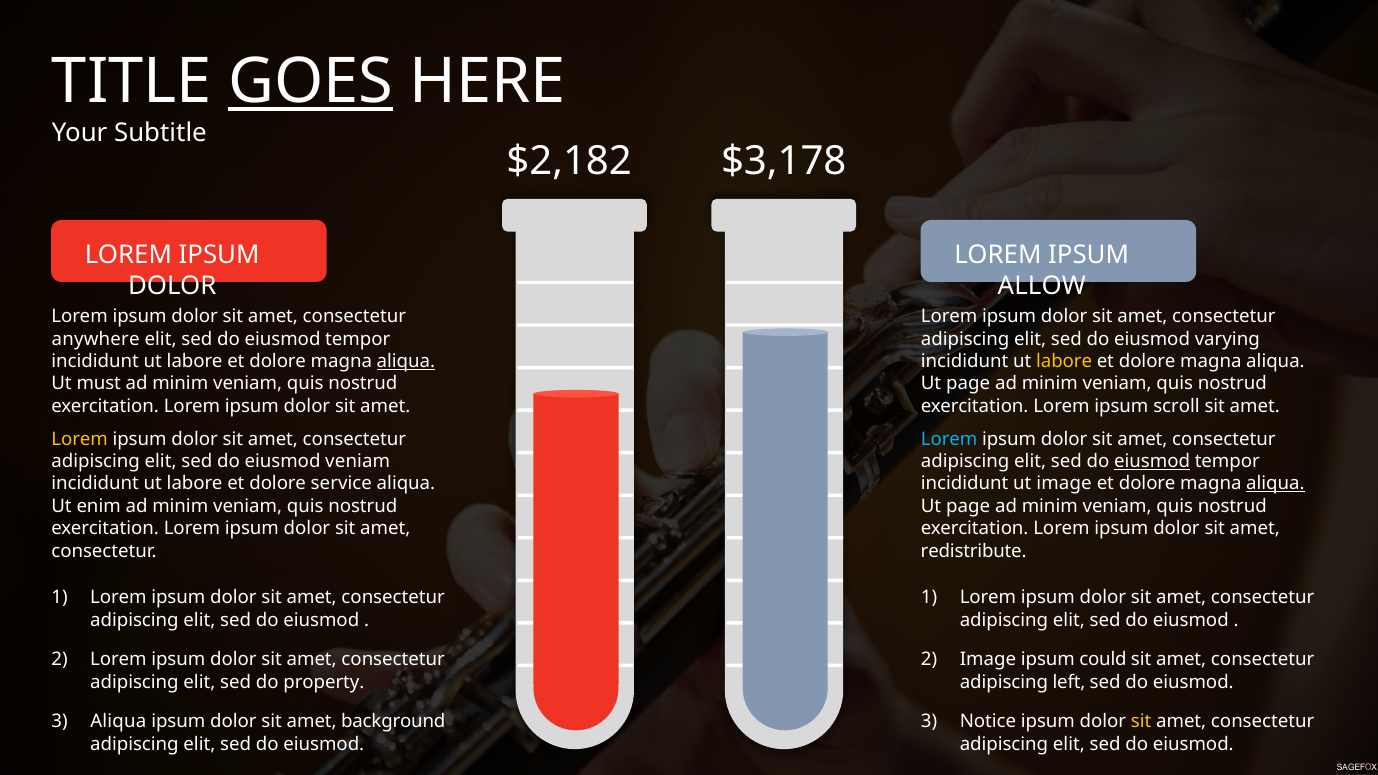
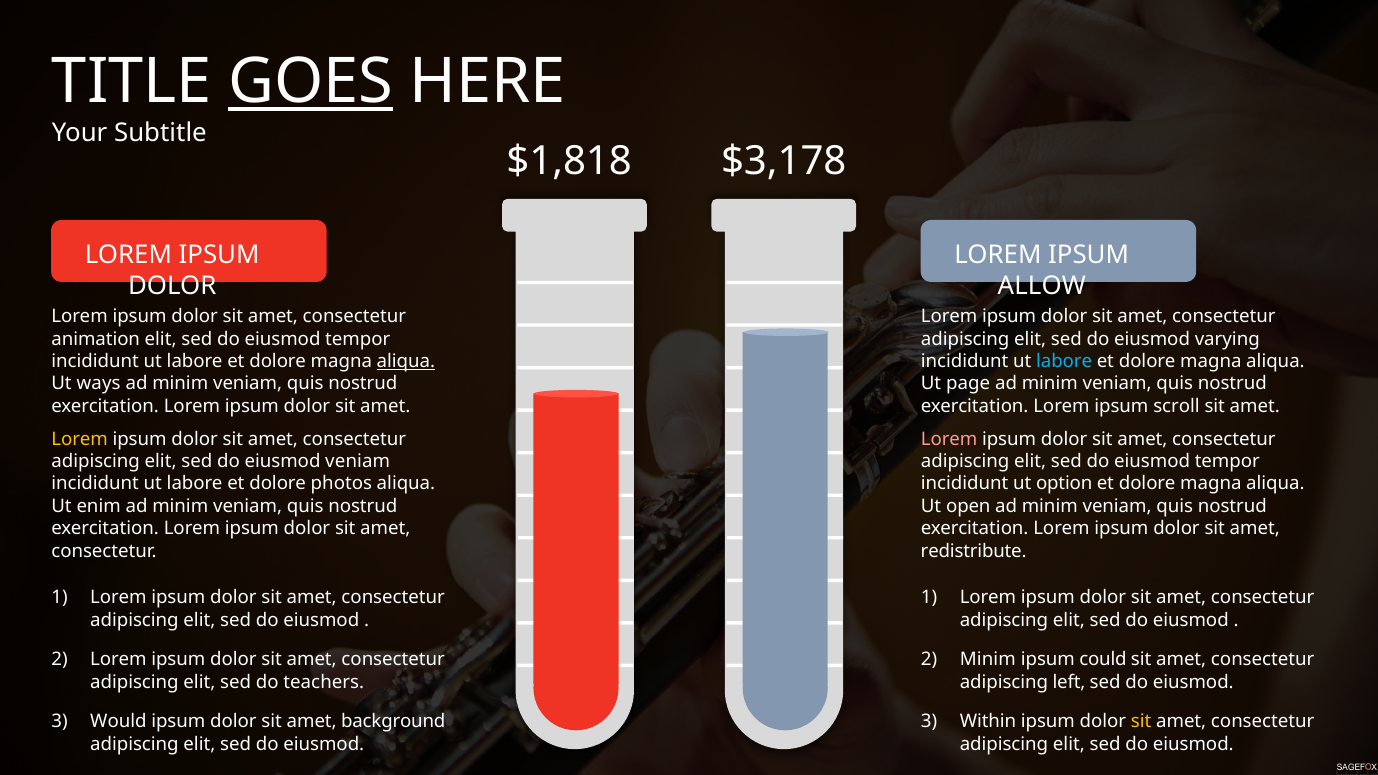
$2,182: $2,182 -> $1,818
anywhere: anywhere -> animation
labore at (1064, 361) colour: yellow -> light blue
must: must -> ways
Lorem at (949, 439) colour: light blue -> pink
eiusmod at (1152, 461) underline: present -> none
service: service -> photos
ut image: image -> option
aliqua at (1275, 484) underline: present -> none
page at (968, 506): page -> open
Image at (988, 660): Image -> Minim
property: property -> teachers
Aliqua at (118, 722): Aliqua -> Would
Notice: Notice -> Within
